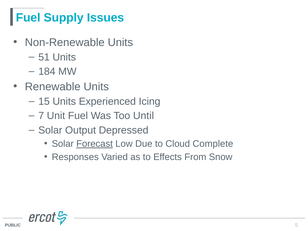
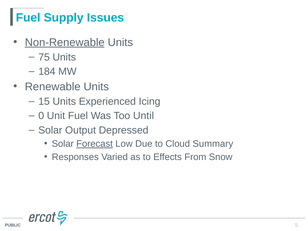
Non-Renewable underline: none -> present
51: 51 -> 75
7: 7 -> 0
Complete: Complete -> Summary
